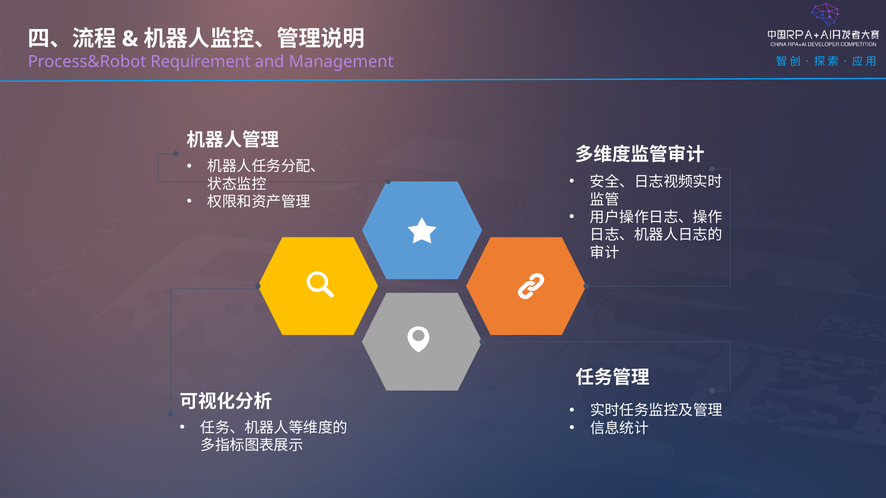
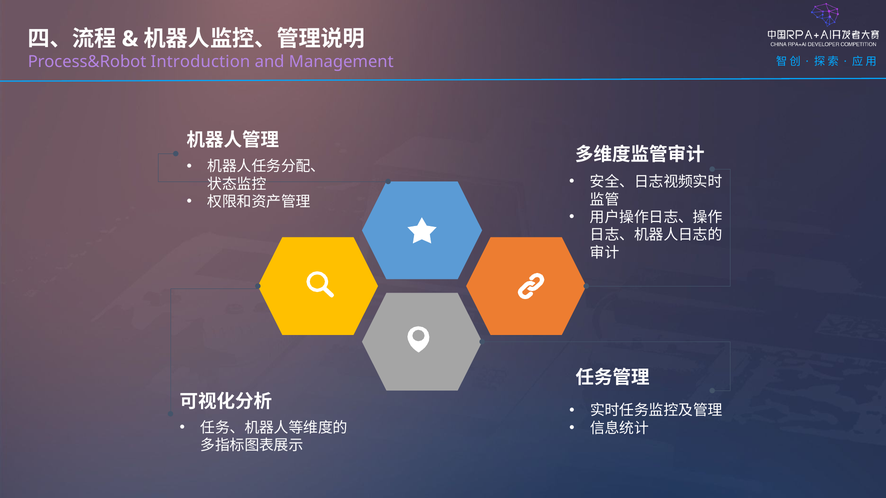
Requirement: Requirement -> Introduction
